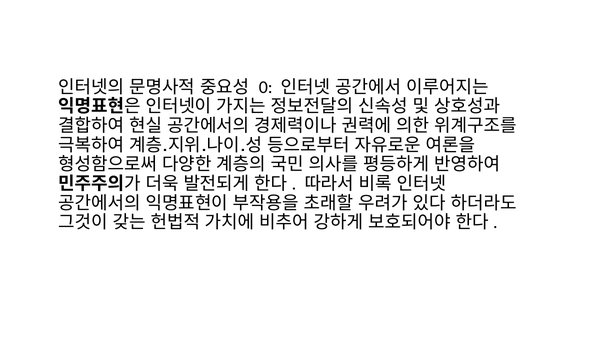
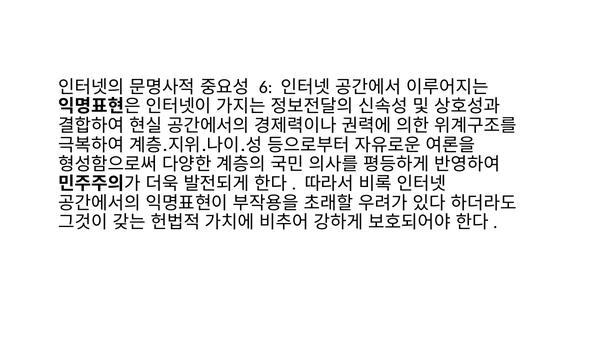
0: 0 -> 6
